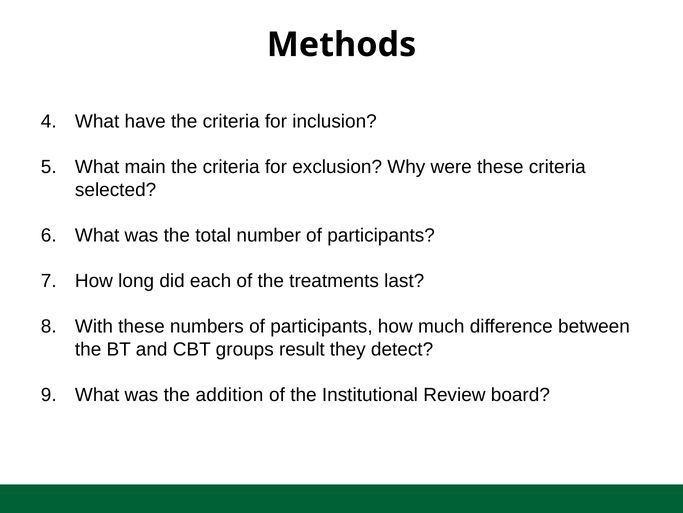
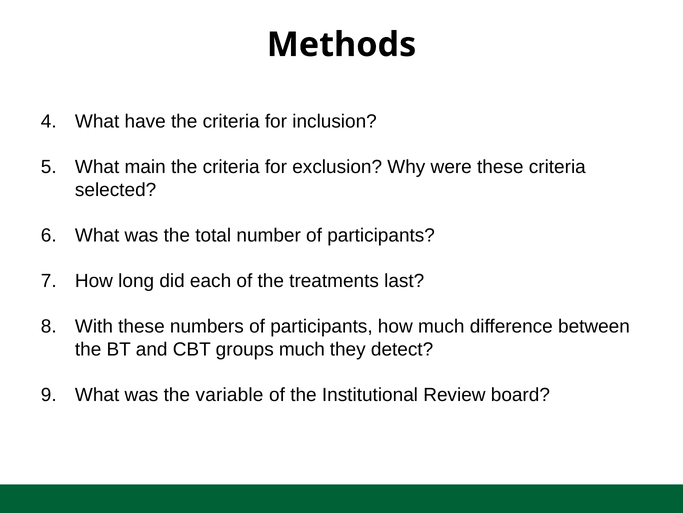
groups result: result -> much
addition: addition -> variable
